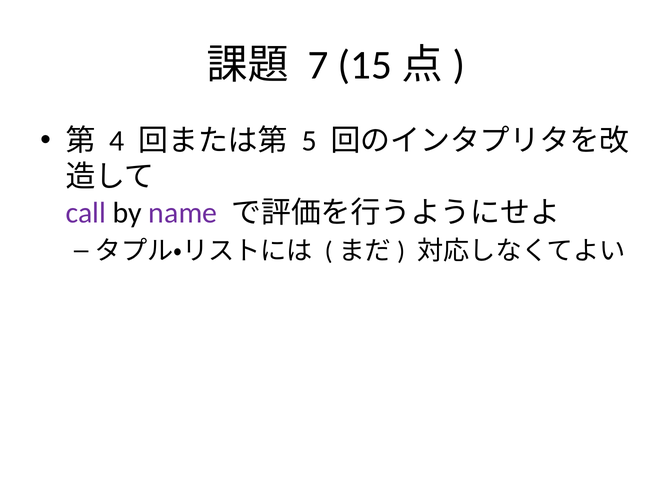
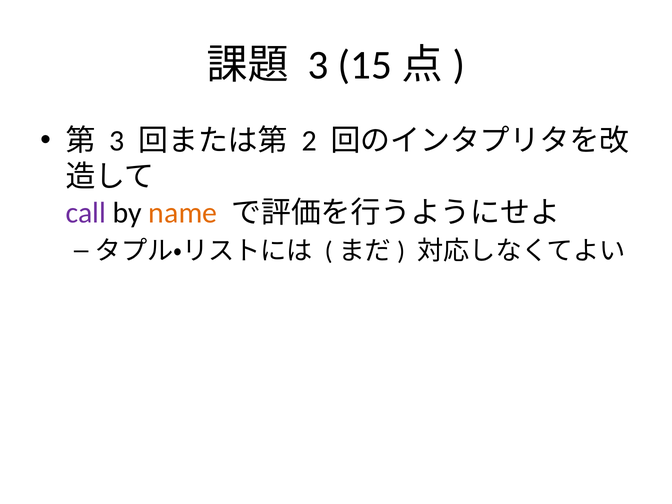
7 at (318, 65): 7 -> 3
4 at (117, 141): 4 -> 3
5: 5 -> 2
name colour: purple -> orange
